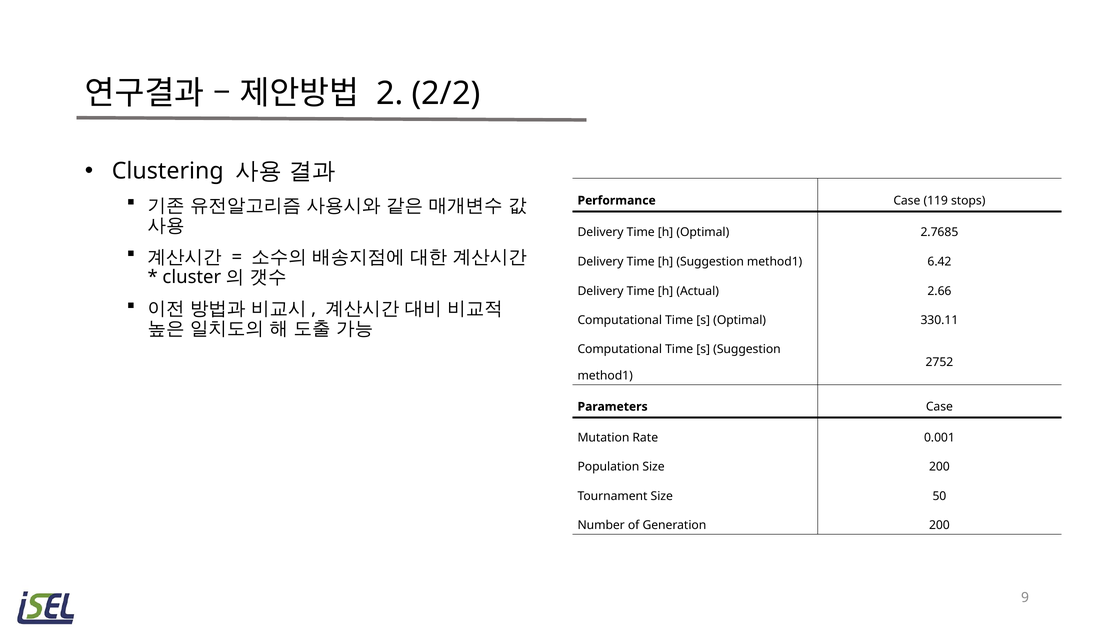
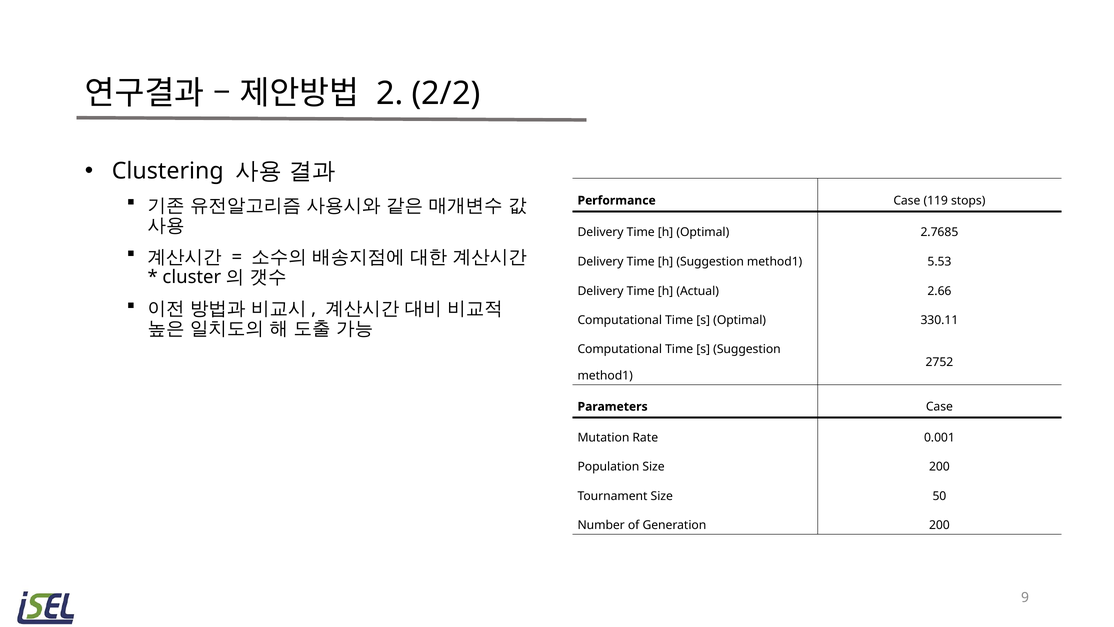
6.42: 6.42 -> 5.53
